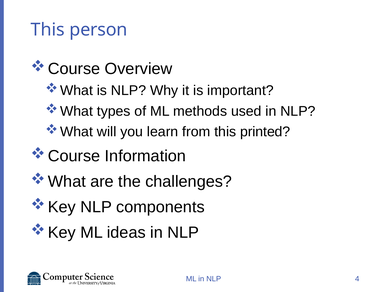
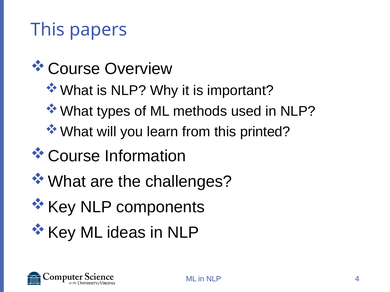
person: person -> papers
